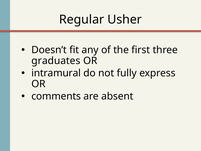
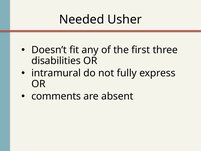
Regular: Regular -> Needed
graduates: graduates -> disabilities
